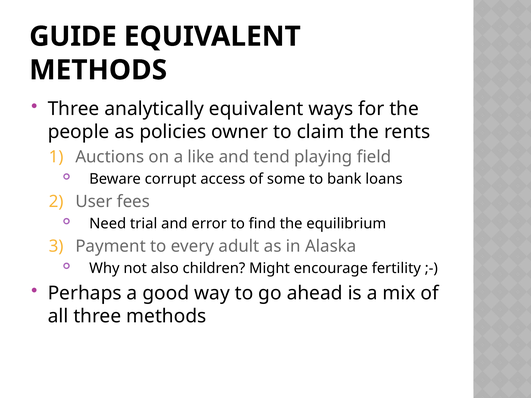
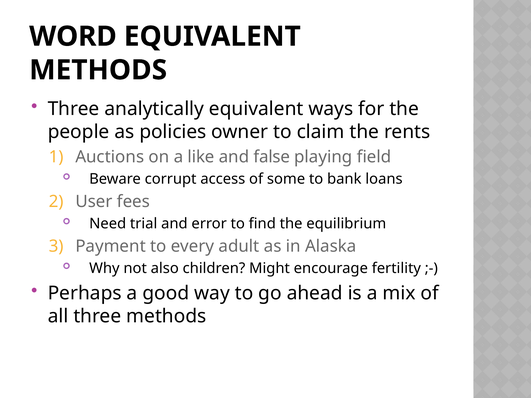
GUIDE: GUIDE -> WORD
tend: tend -> false
